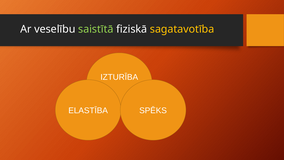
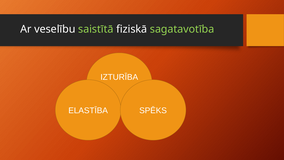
sagatavotība colour: yellow -> light green
